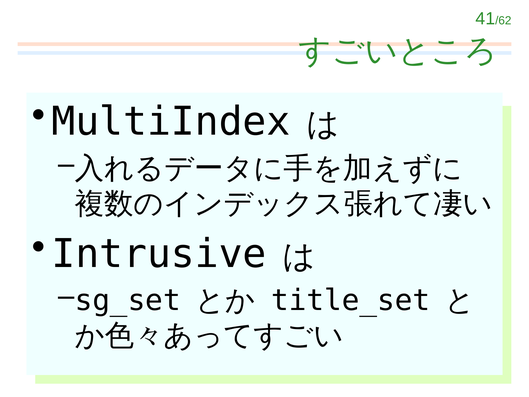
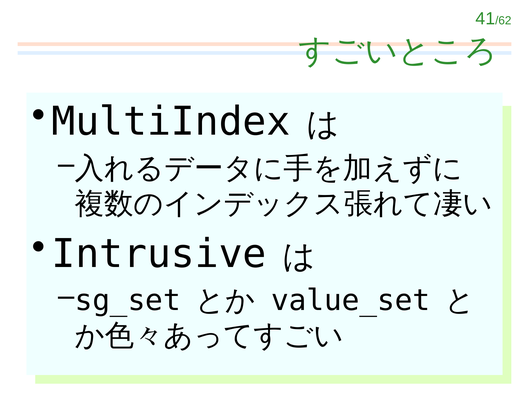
title_set: title_set -> value_set
